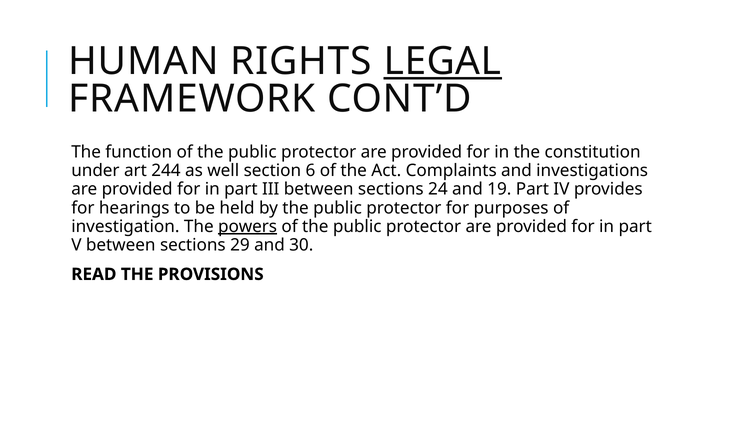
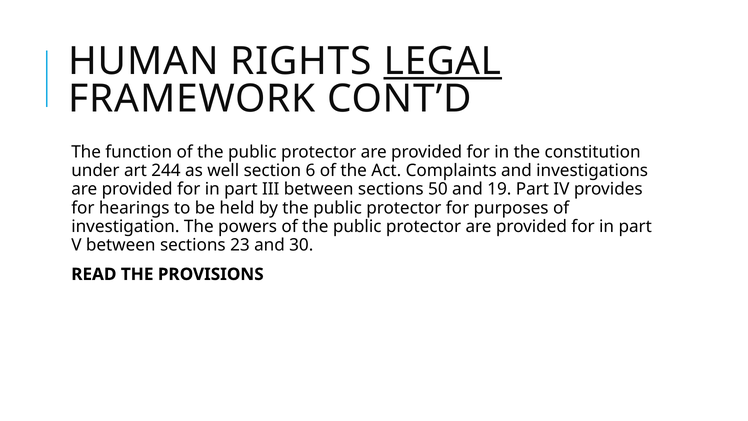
24: 24 -> 50
powers underline: present -> none
29: 29 -> 23
